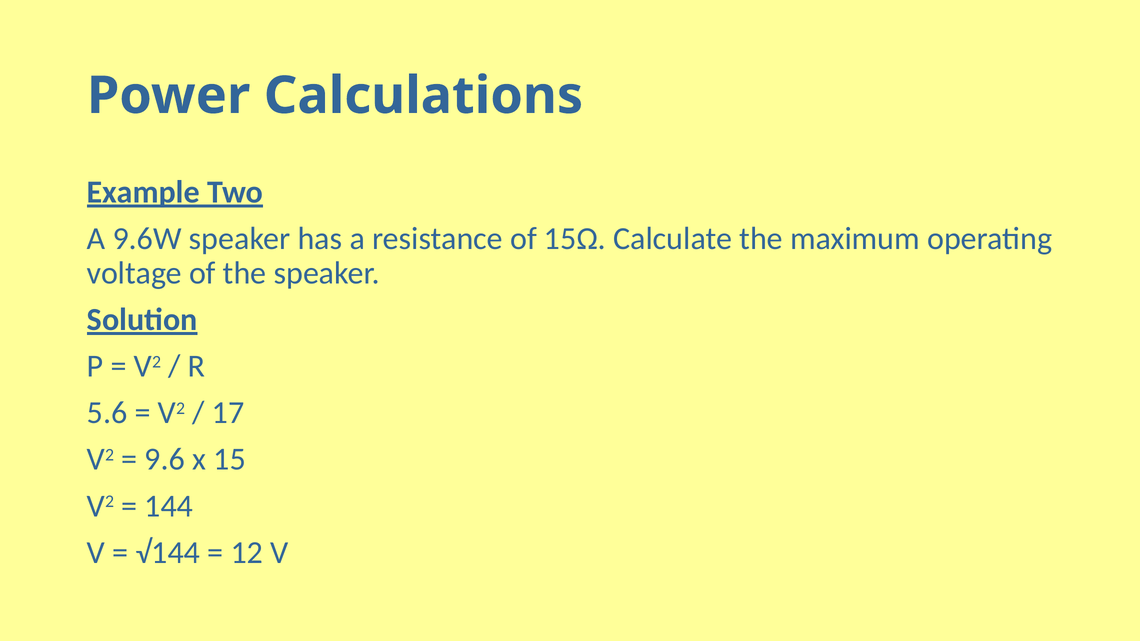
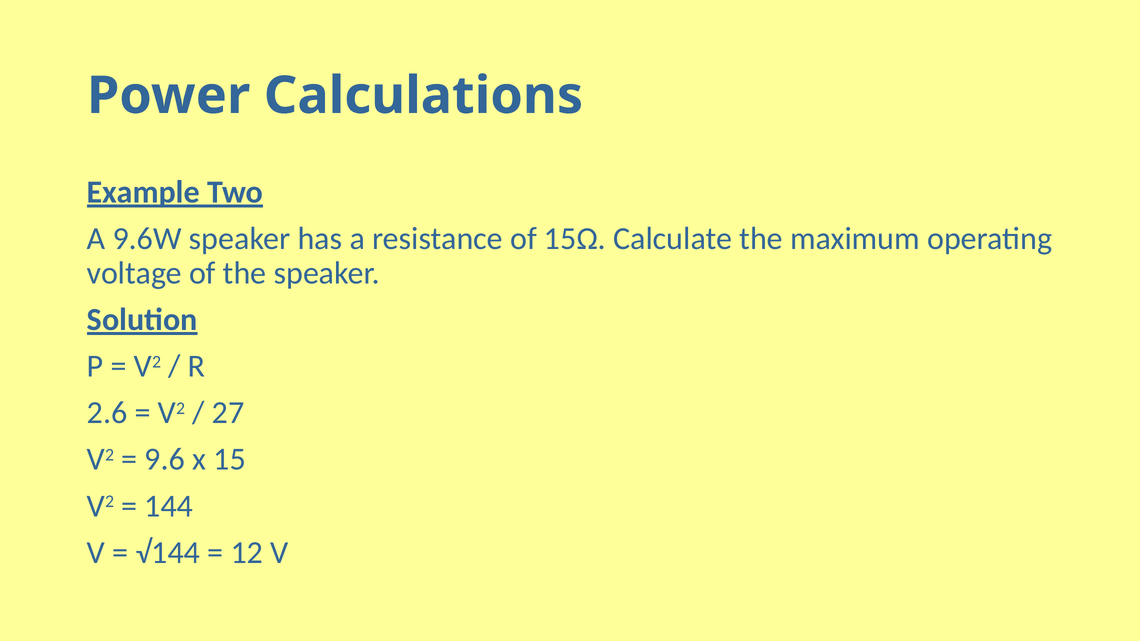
5.6: 5.6 -> 2.6
17: 17 -> 27
